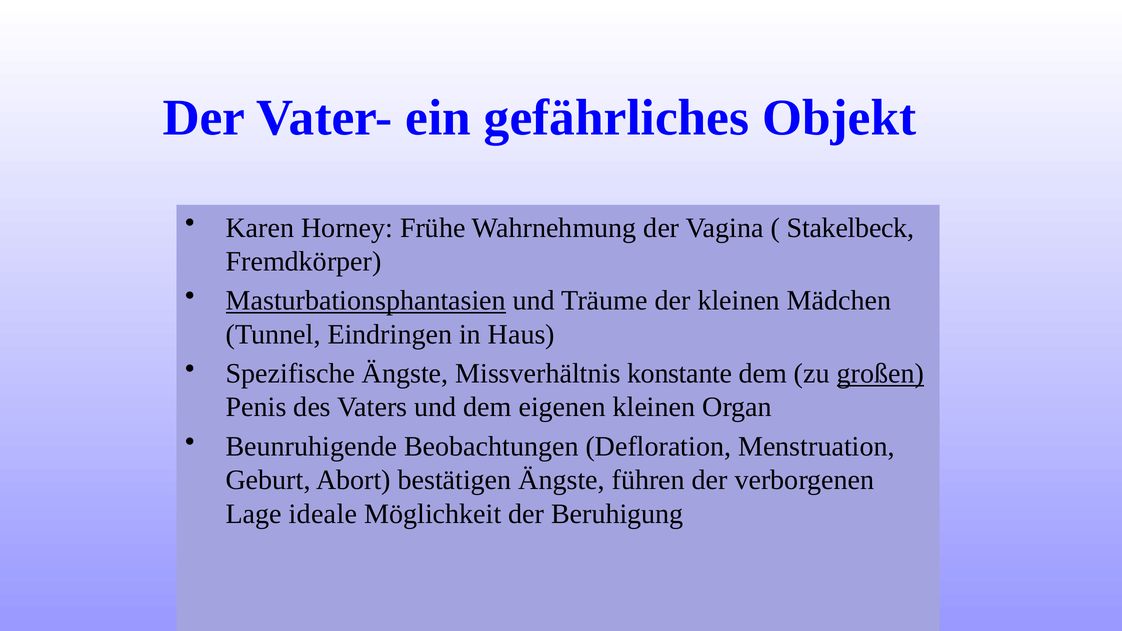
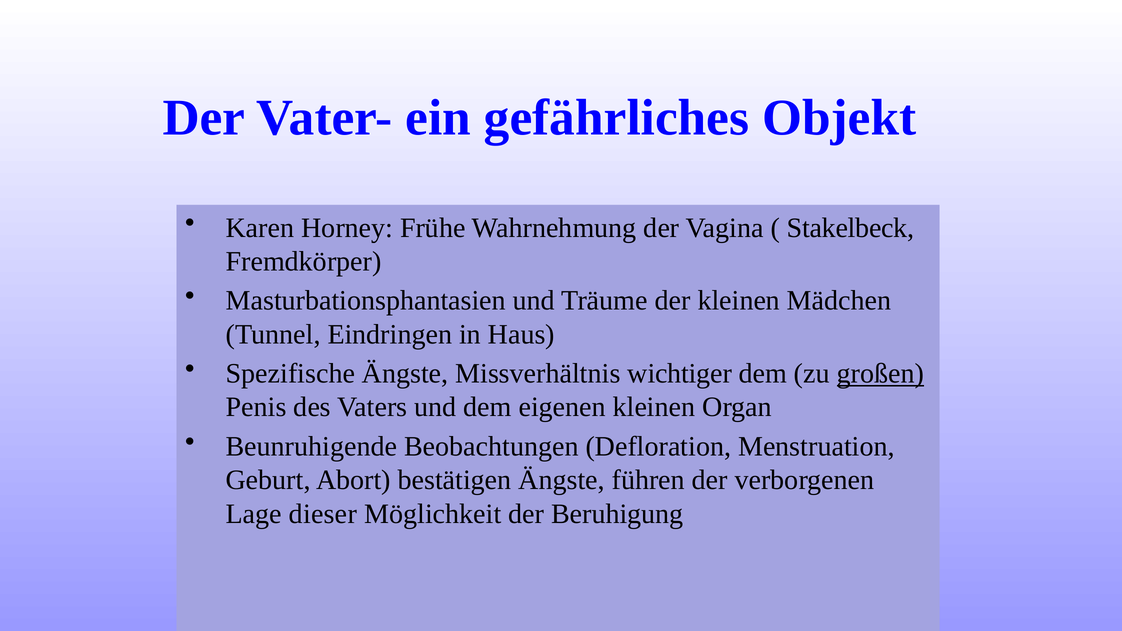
Masturbationsphantasien underline: present -> none
konstante: konstante -> wichtiger
ideale: ideale -> dieser
